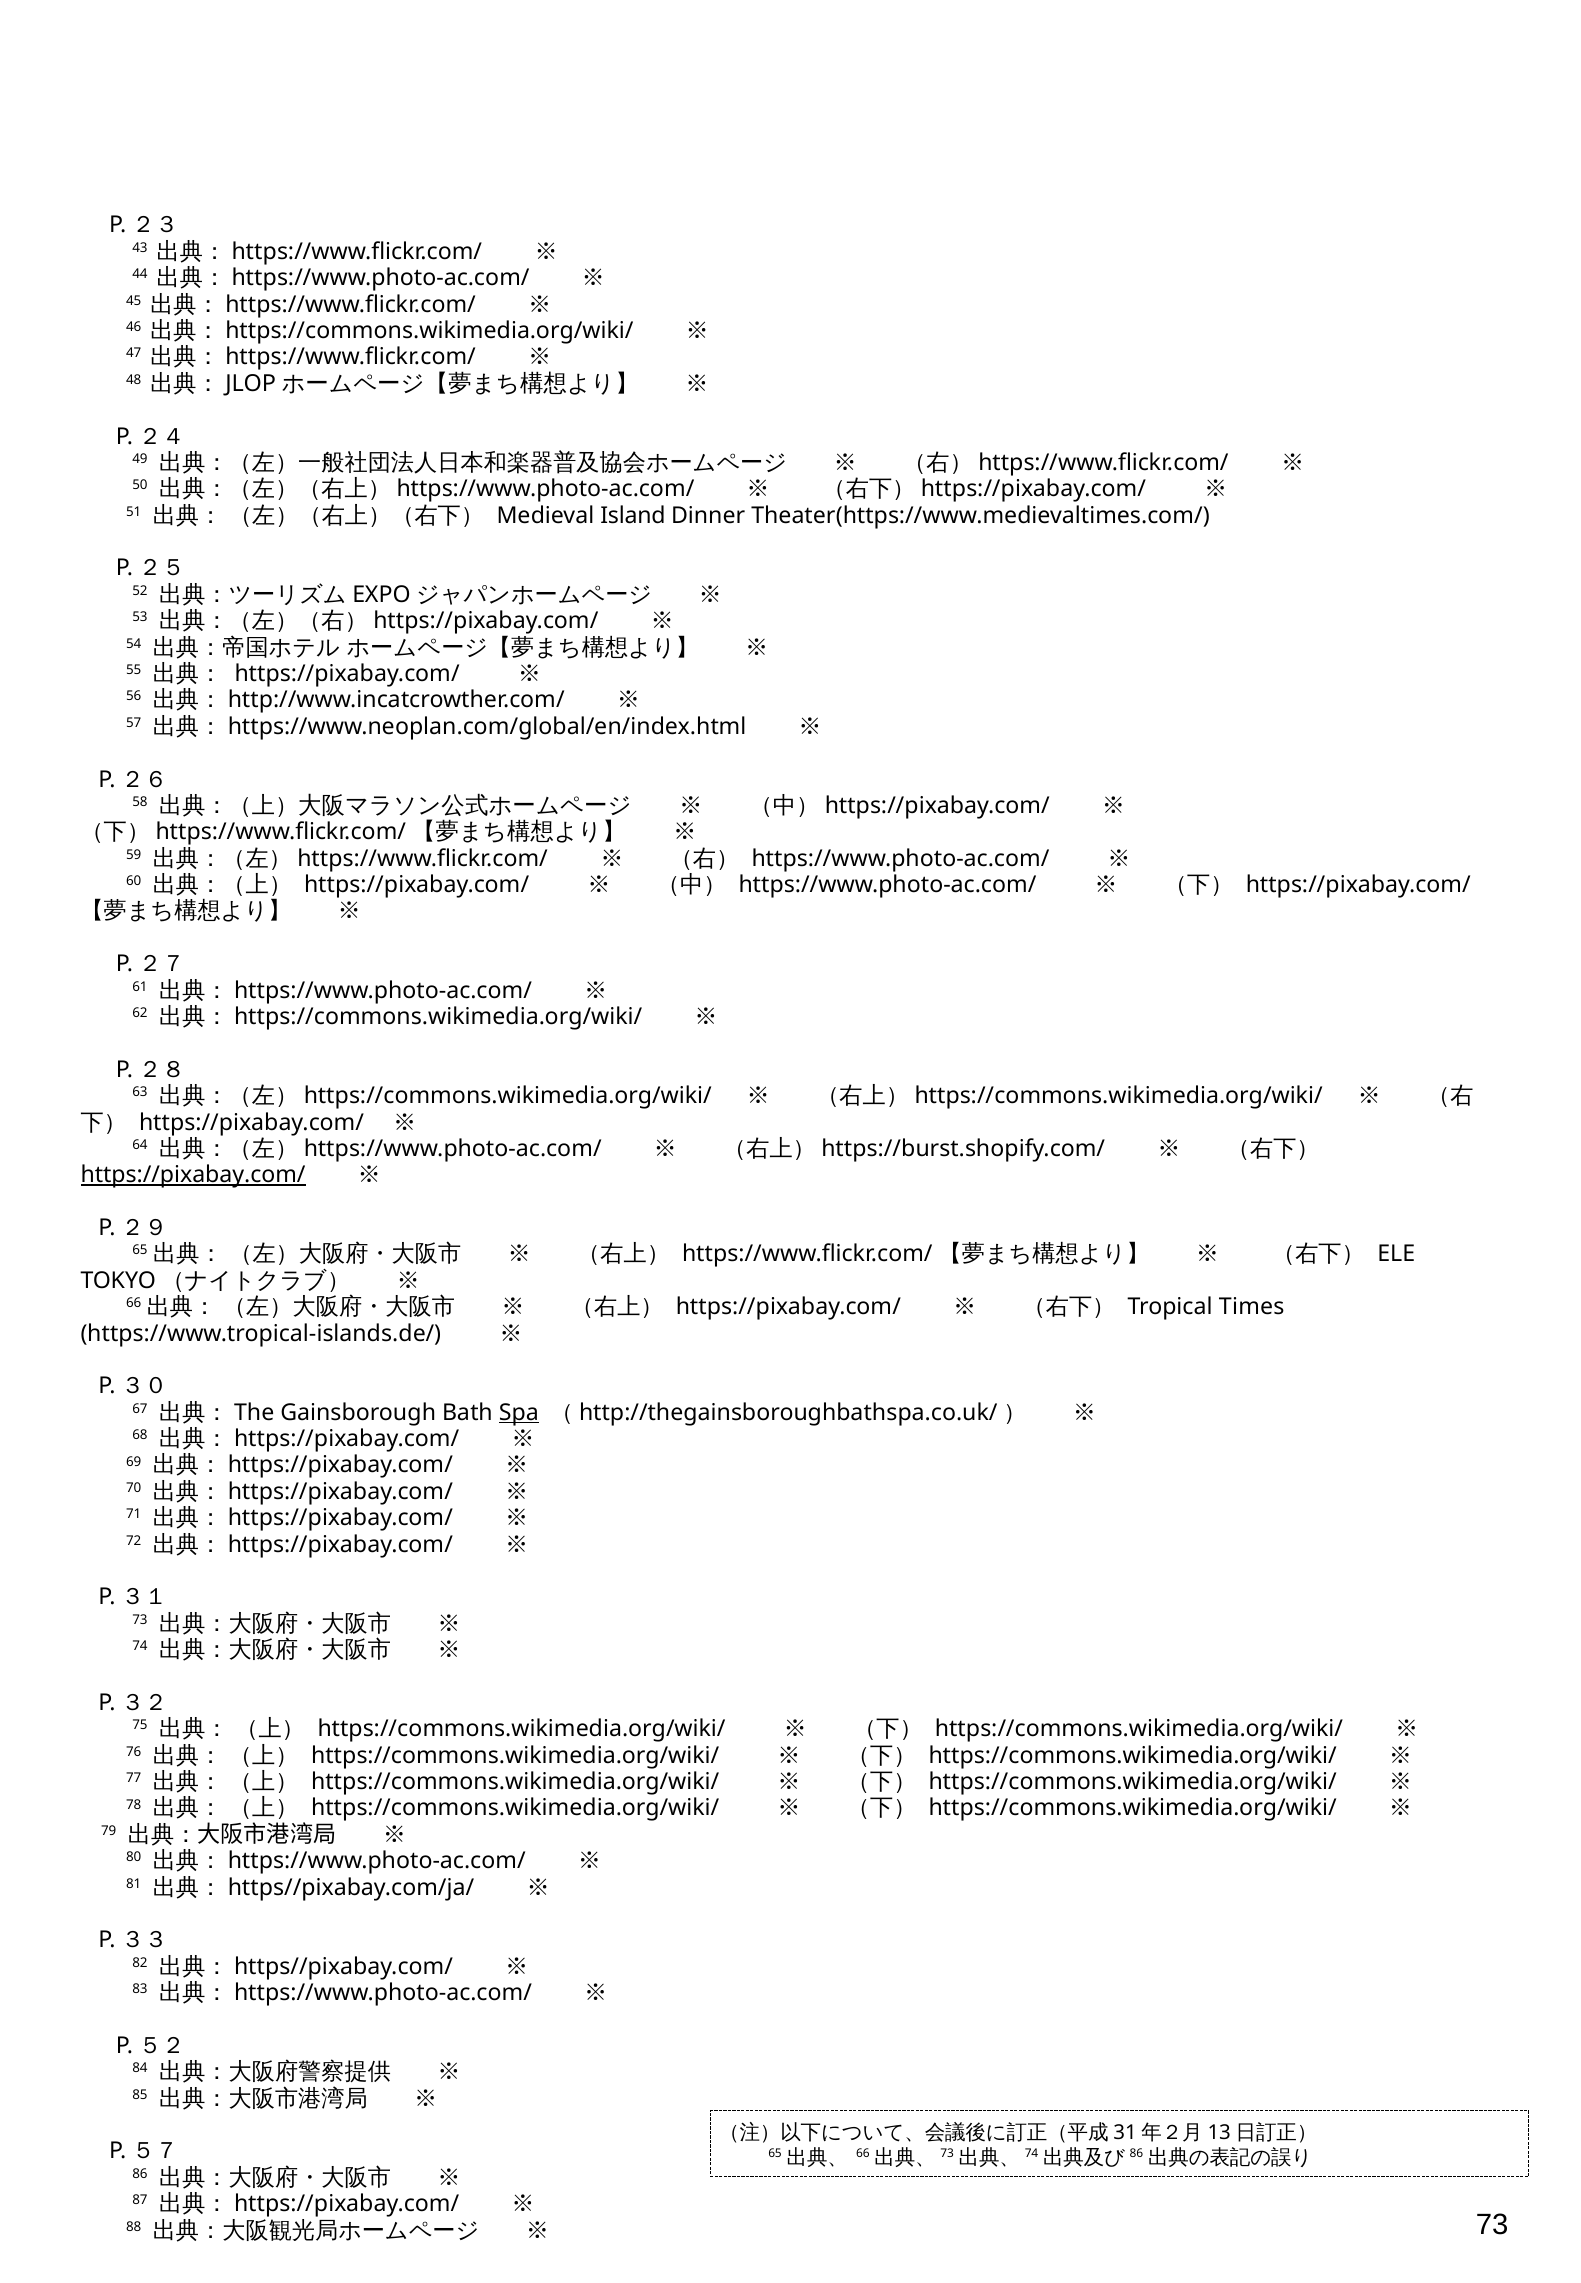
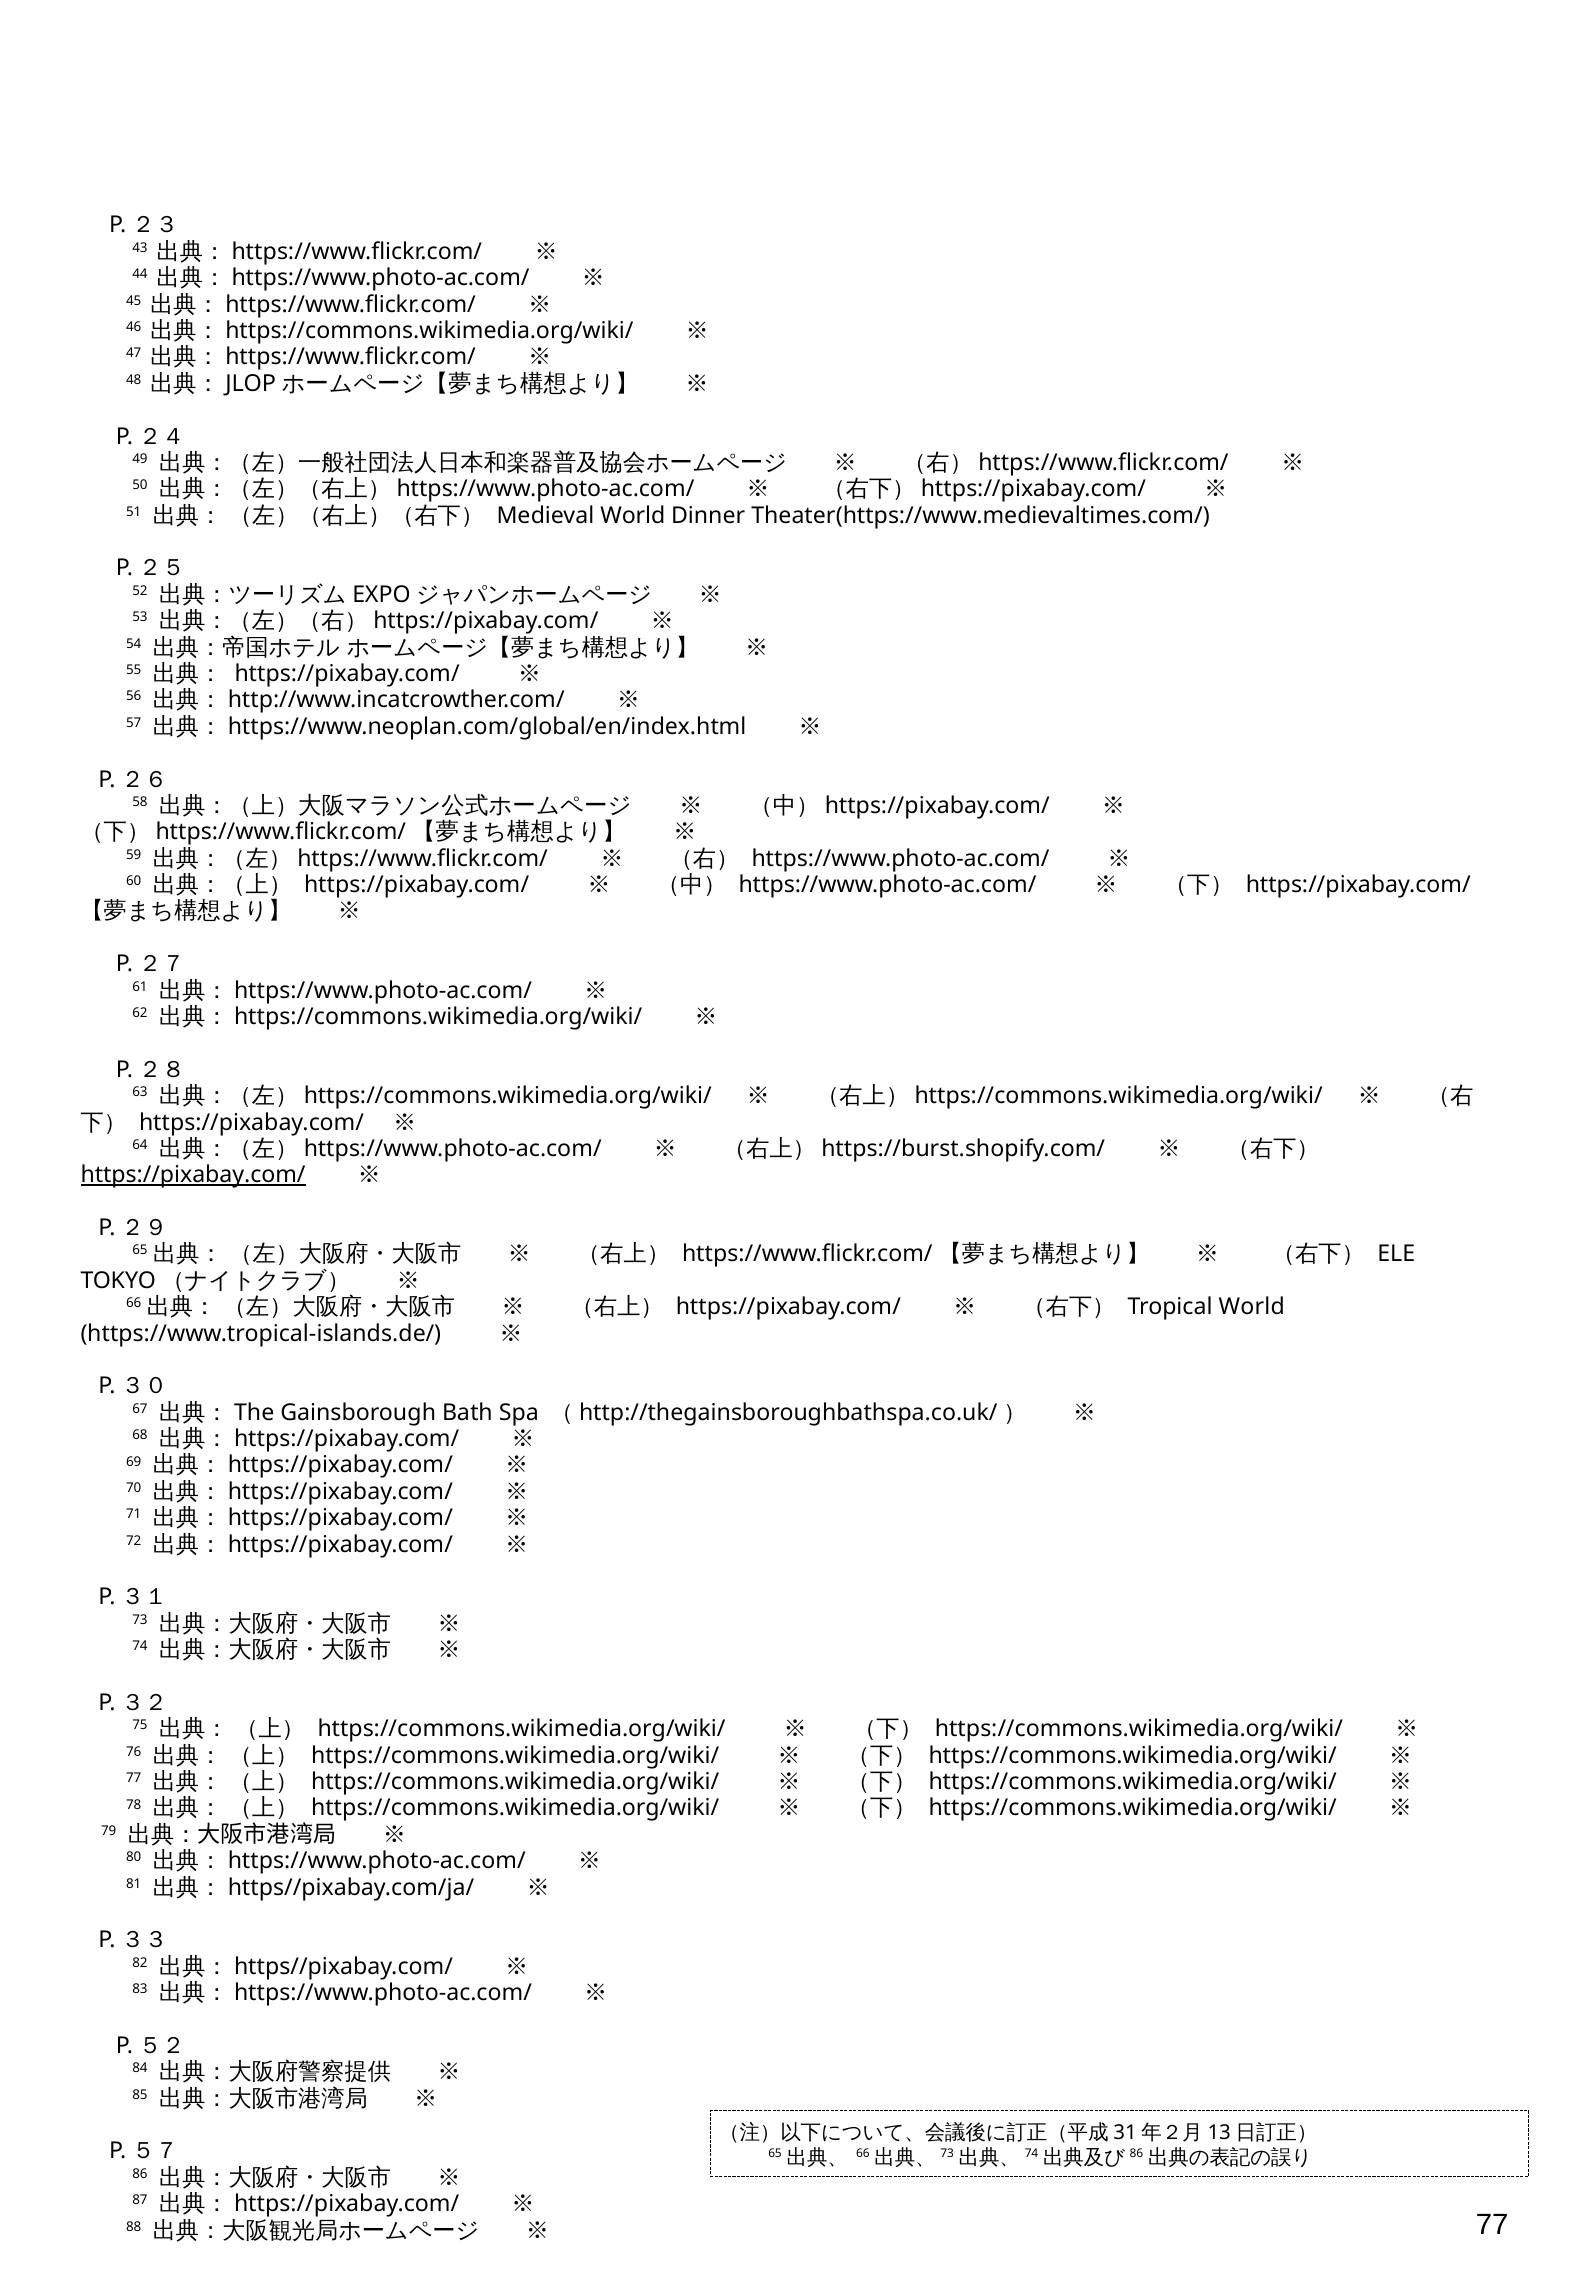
Medieval Island: Island -> World
Tropical Times: Times -> World
Spa underline: present -> none
73 at (1492, 2225): 73 -> 77
